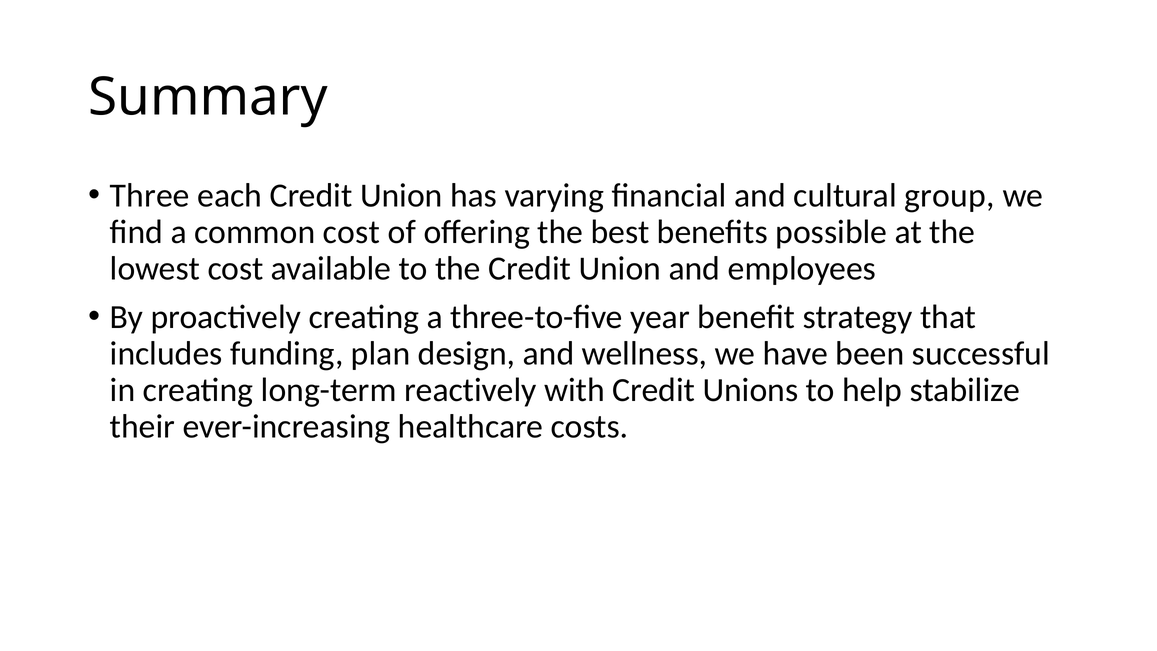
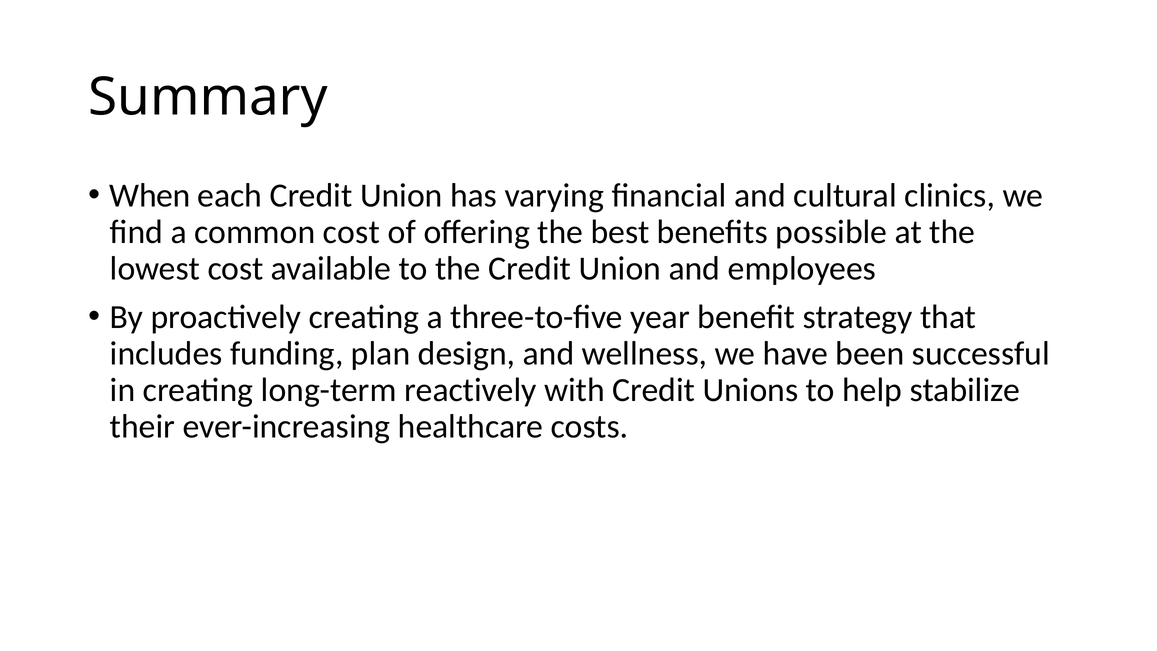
Three: Three -> When
group: group -> clinics
